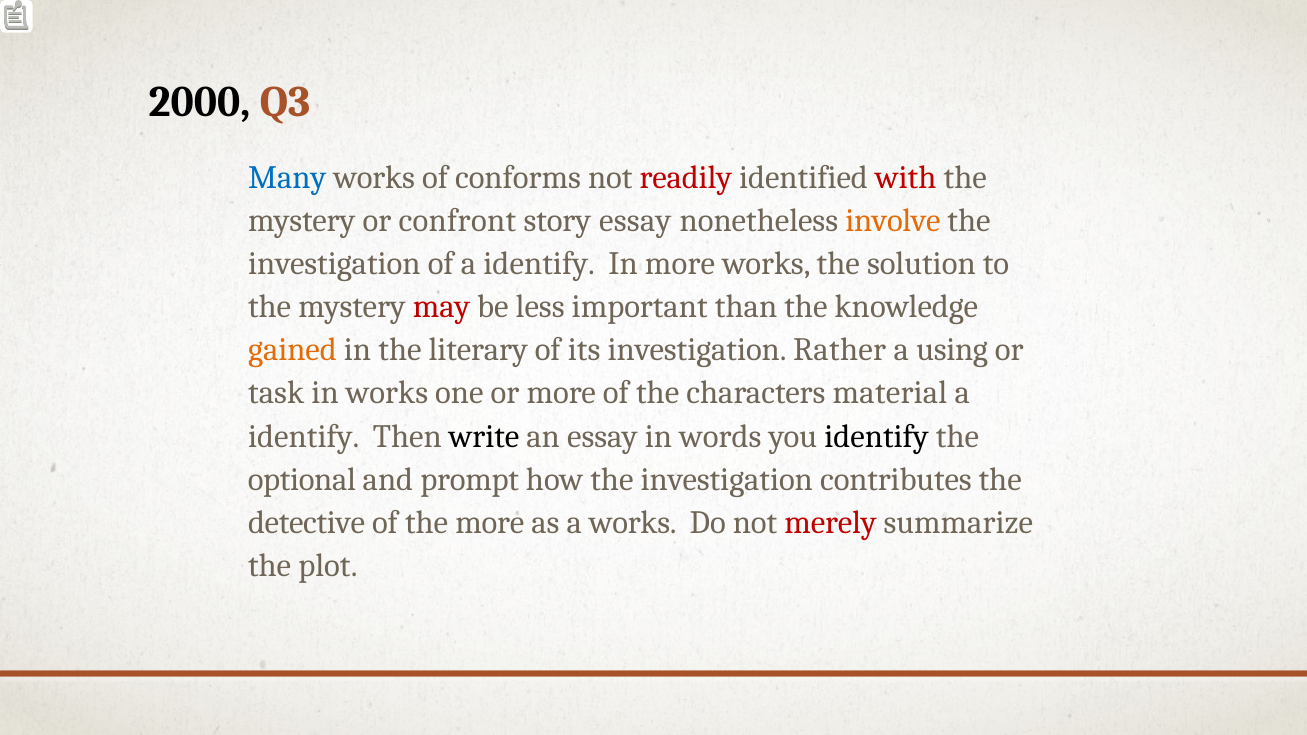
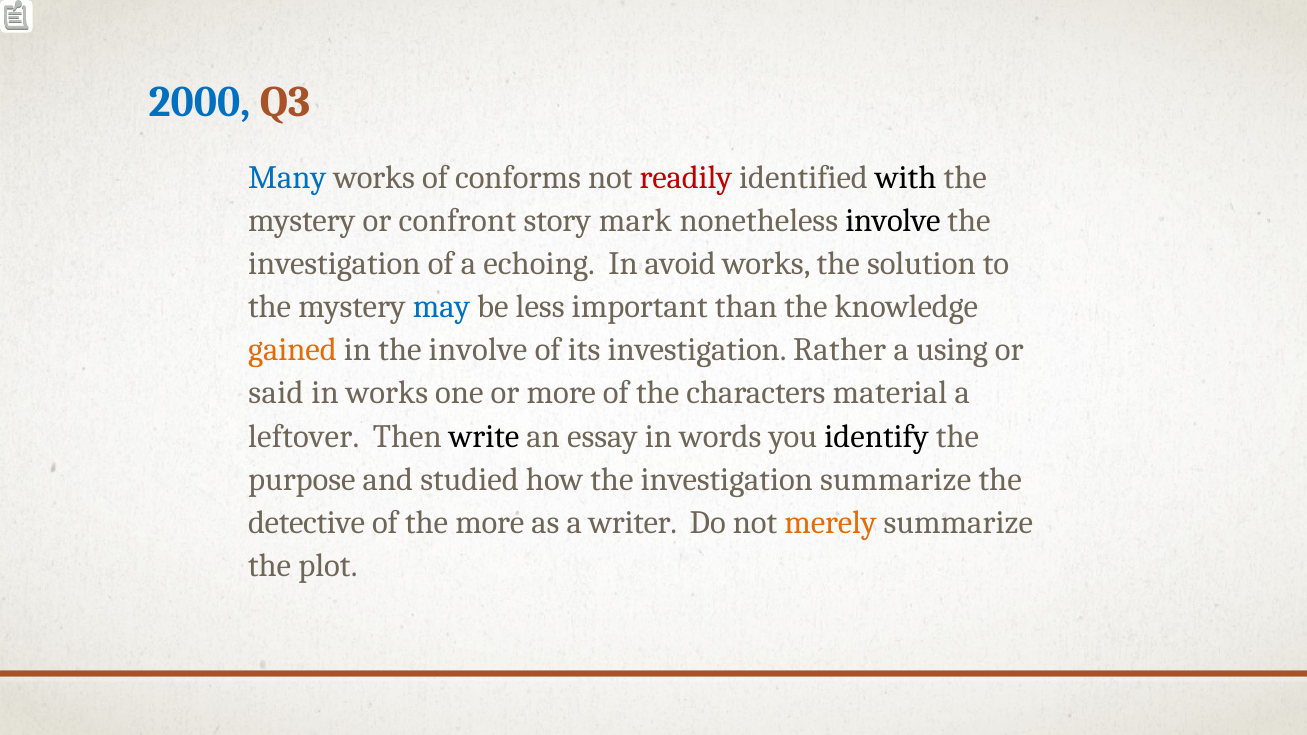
2000 colour: black -> blue
with colour: red -> black
story essay: essay -> mark
involve at (893, 221) colour: orange -> black
of a identify: identify -> echoing
In more: more -> avoid
may colour: red -> blue
the literary: literary -> involve
task: task -> said
identify at (304, 436): identify -> leftover
optional: optional -> purpose
prompt: prompt -> studied
investigation contributes: contributes -> summarize
a works: works -> writer
merely colour: red -> orange
